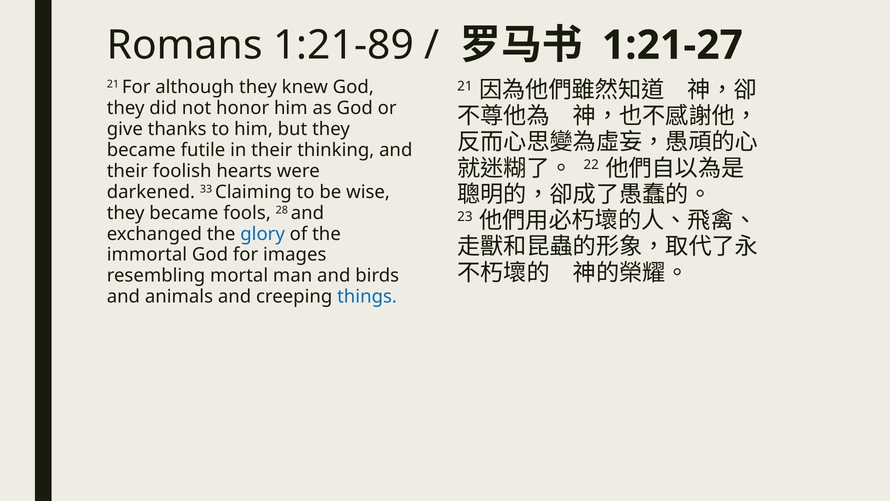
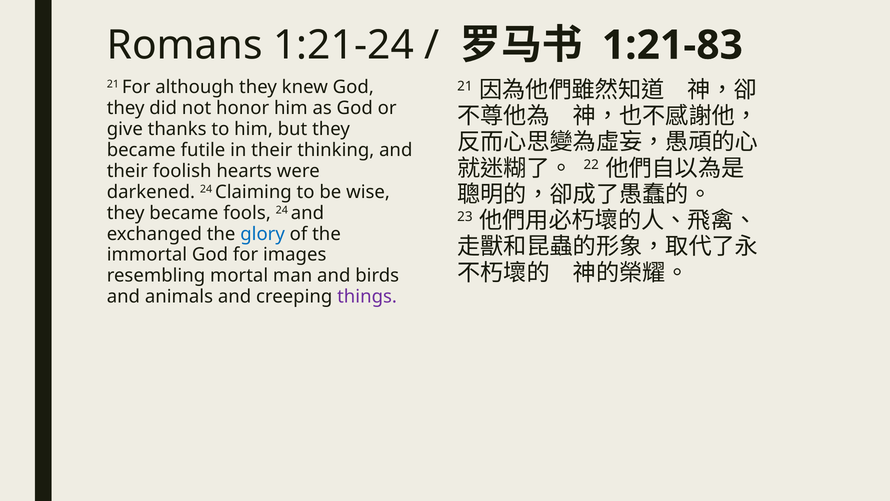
1:21-89: 1:21-89 -> 1:21-24
1:21-27: 1:21-27 -> 1:21-83
darkened 33: 33 -> 24
fools 28: 28 -> 24
things colour: blue -> purple
